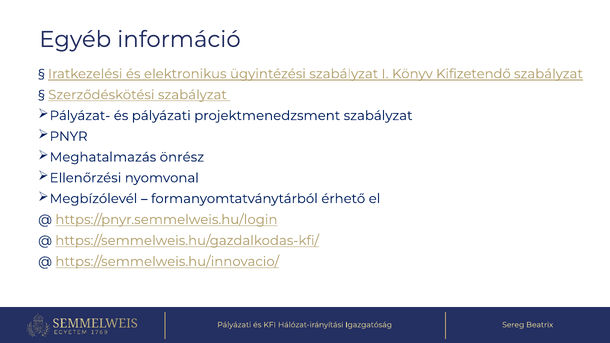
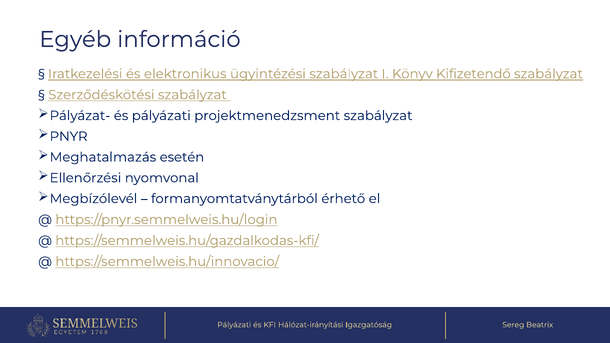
önrész: önrész -> esetén
